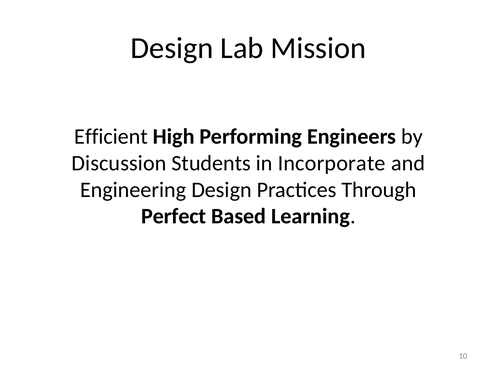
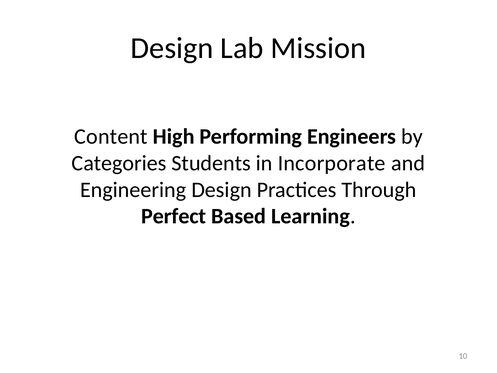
Efficient: Efficient -> Content
Discussion: Discussion -> Categories
